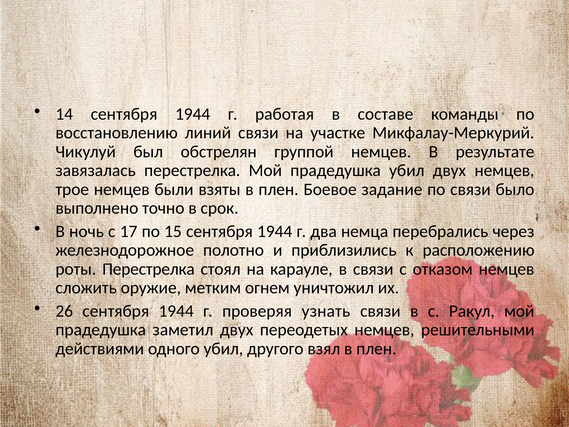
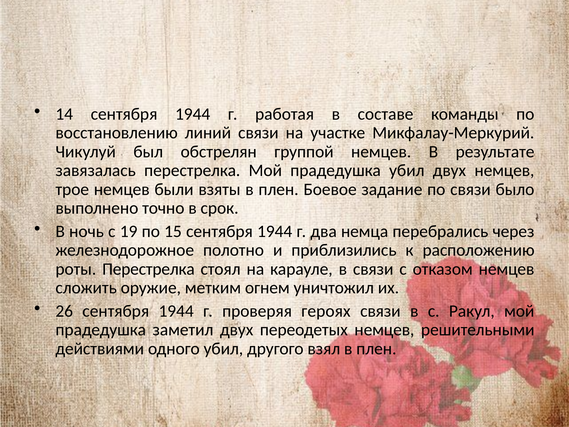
17: 17 -> 19
узнать: узнать -> героях
